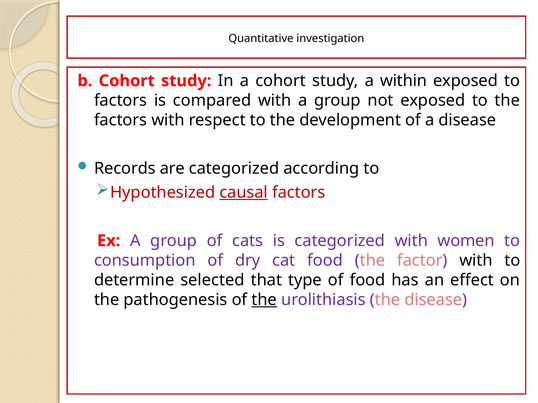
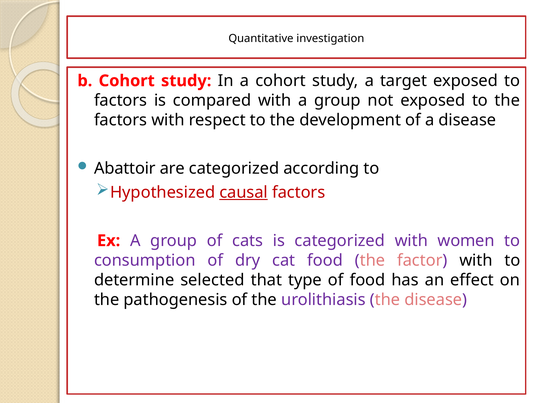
within: within -> target
Records: Records -> Abattoir
the at (264, 300) underline: present -> none
